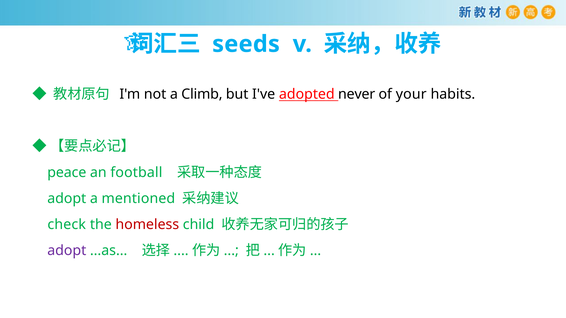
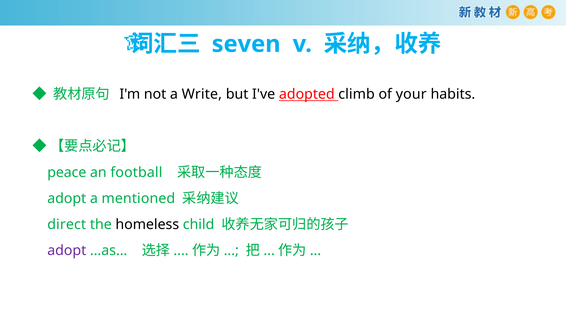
seeds: seeds -> seven
Climb: Climb -> Write
never: never -> climb
check: check -> direct
homeless colour: red -> black
